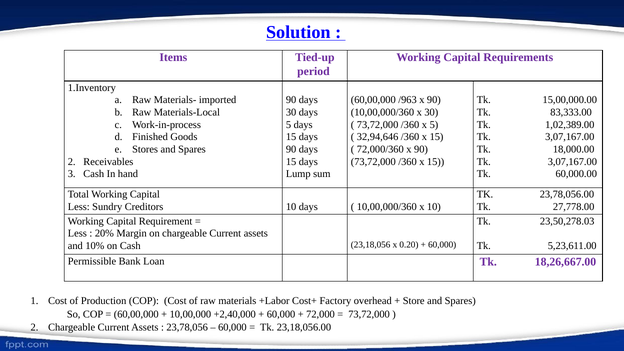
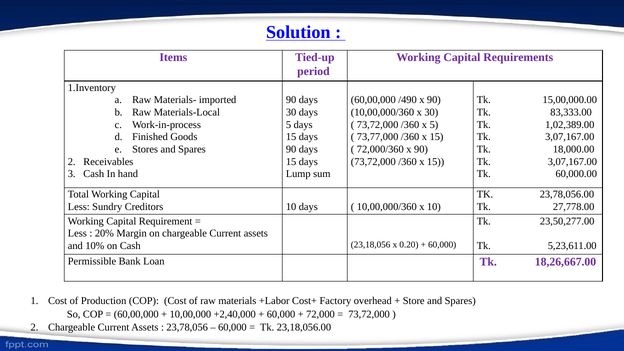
/963: /963 -> /490
32,94,646: 32,94,646 -> 73,77,000
23,50,278.03: 23,50,278.03 -> 23,50,277.00
